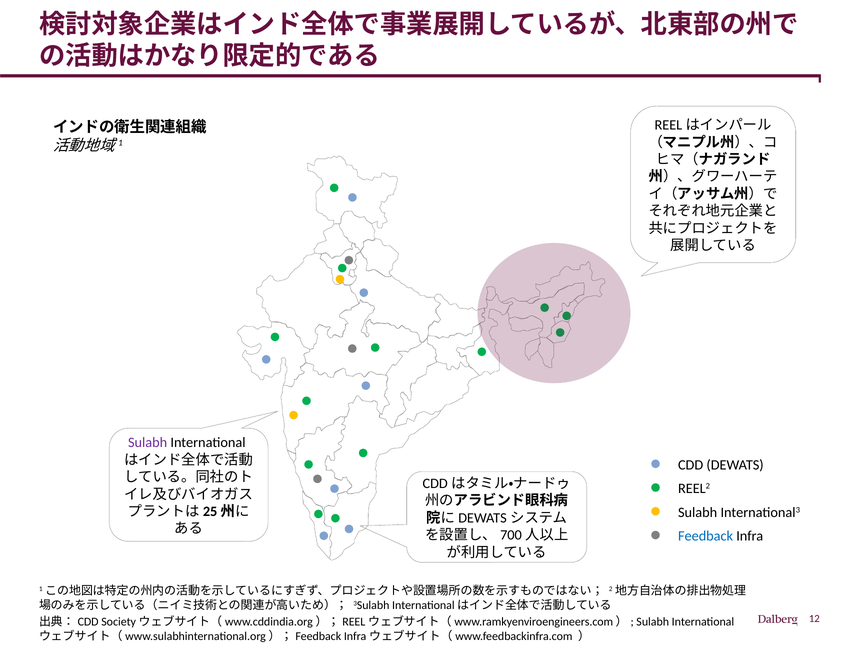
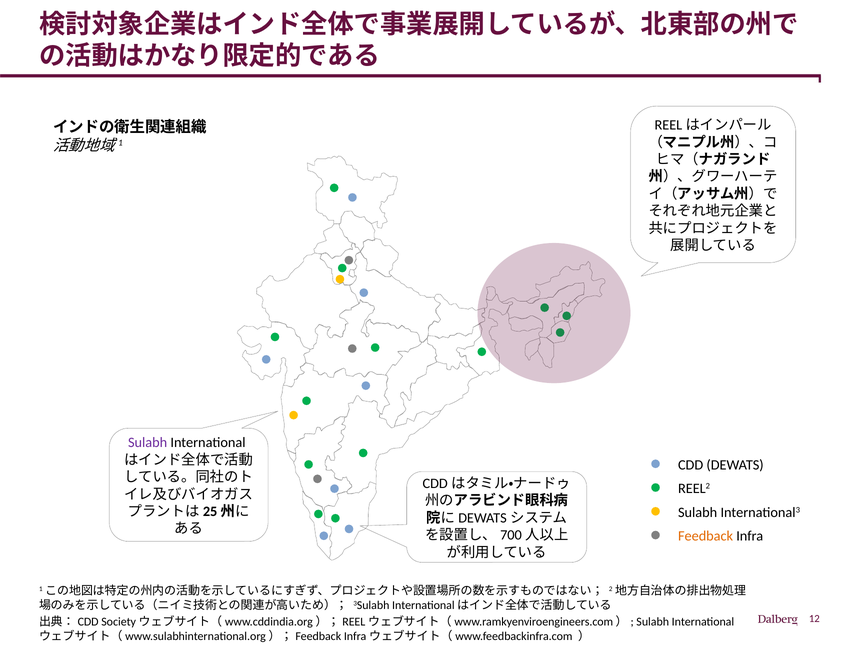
Feedback colour: blue -> orange
